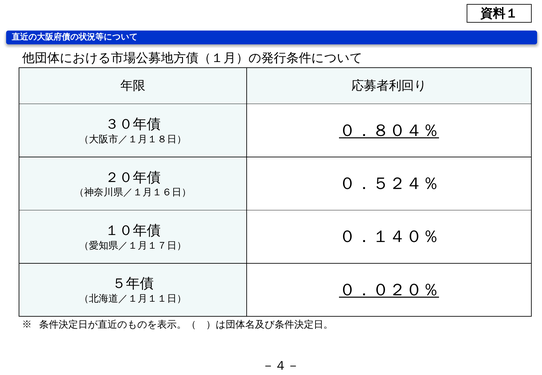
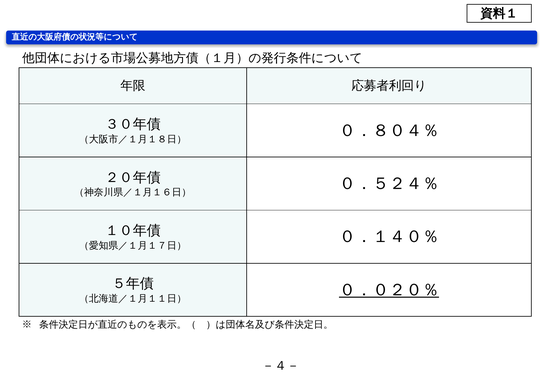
０．８０４％ underline: present -> none
